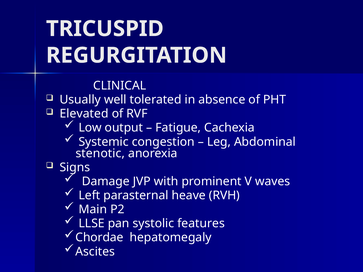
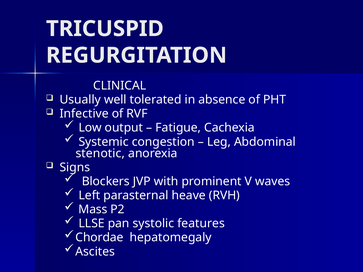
Elevated: Elevated -> Infective
Damage: Damage -> Blockers
Main: Main -> Mass
